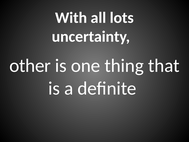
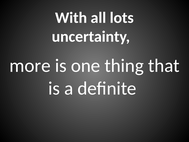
other: other -> more
